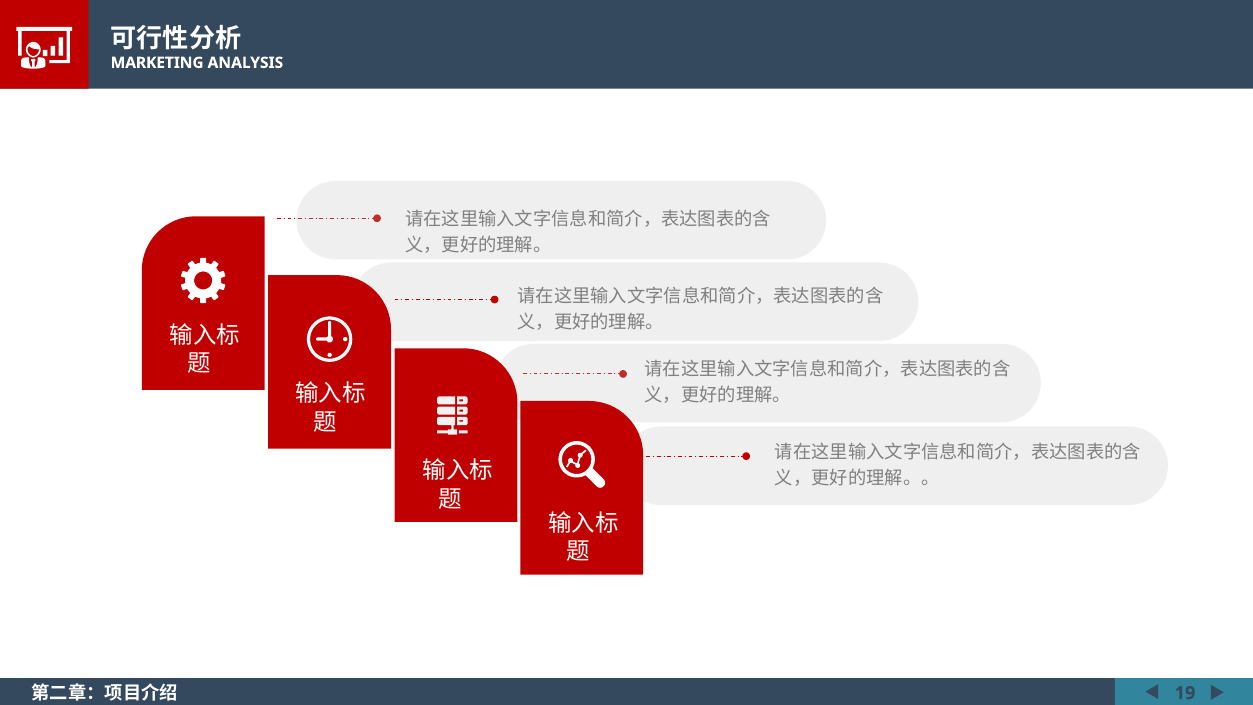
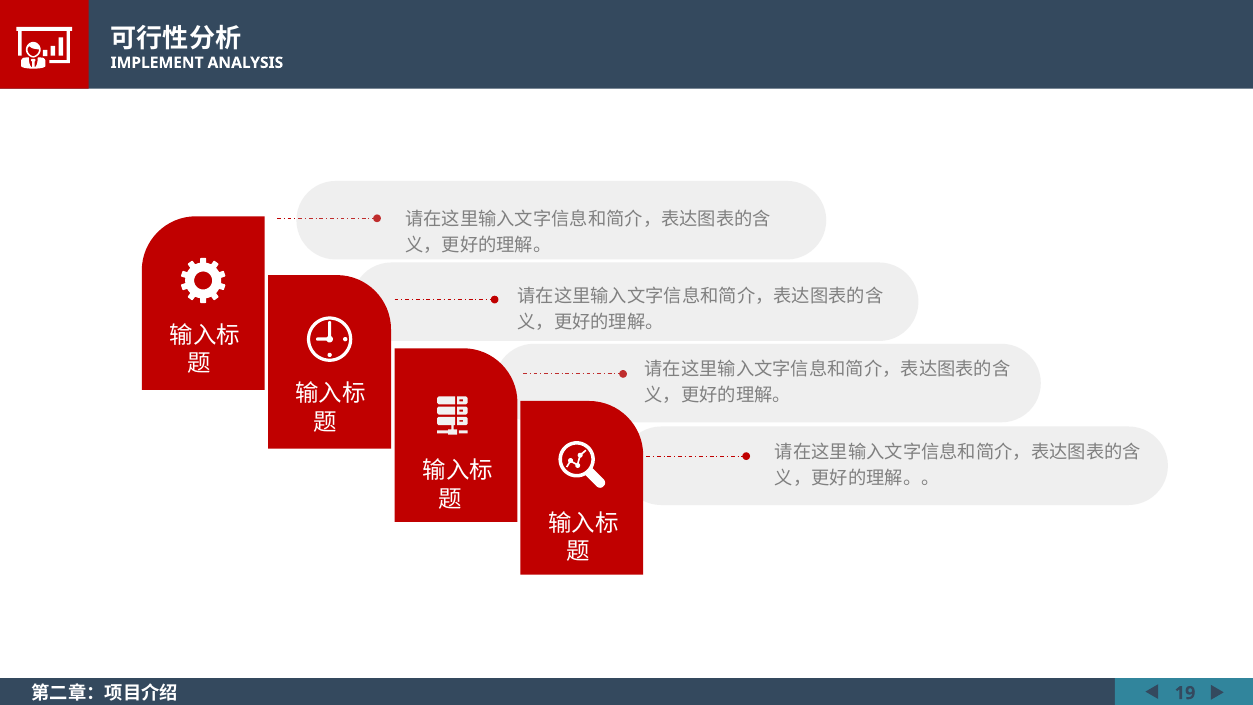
MARKETING: MARKETING -> IMPLEMENT
